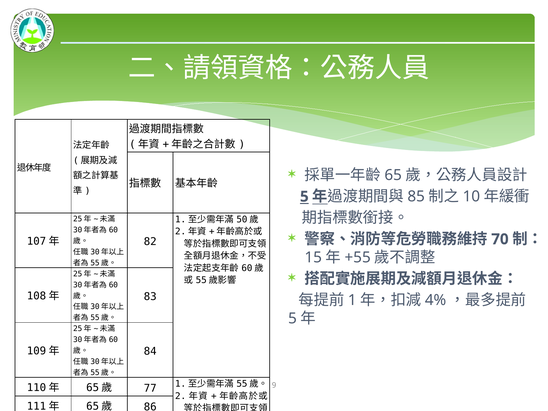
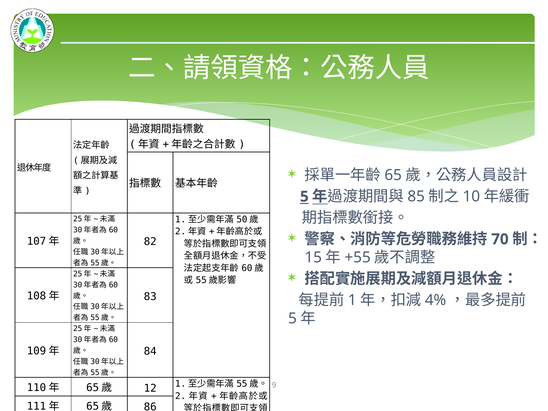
77: 77 -> 12
